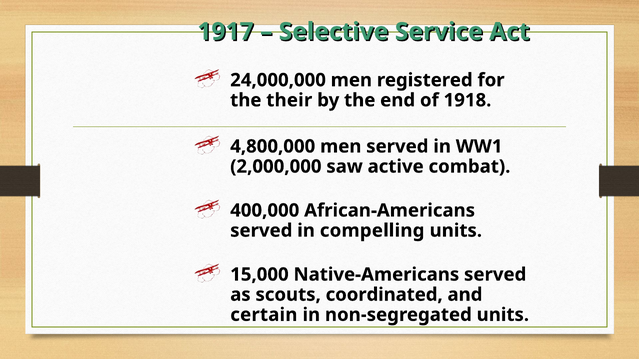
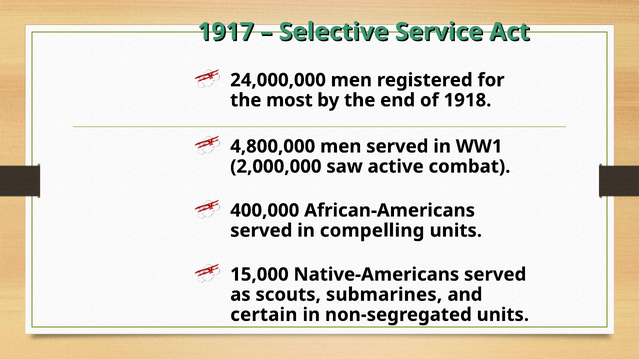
their: their -> most
coordinated: coordinated -> submarines
